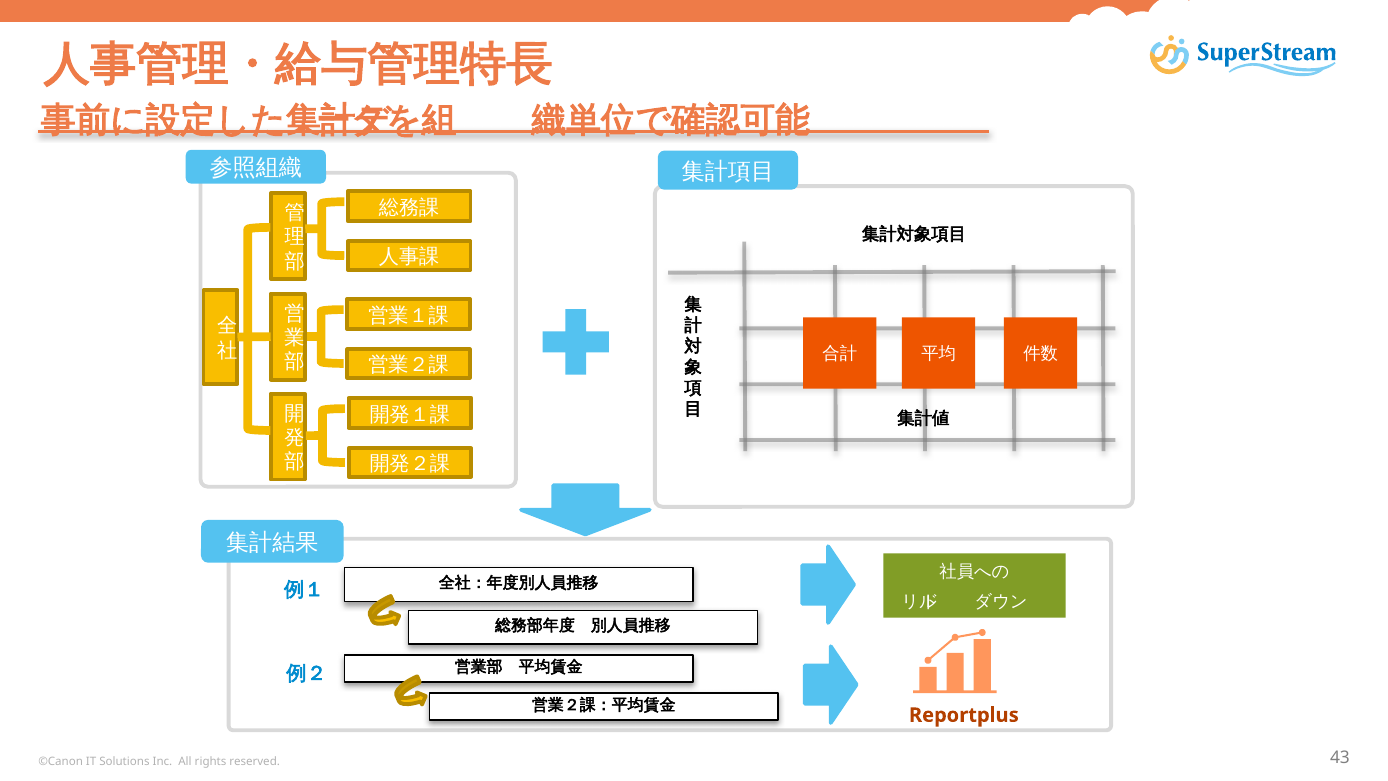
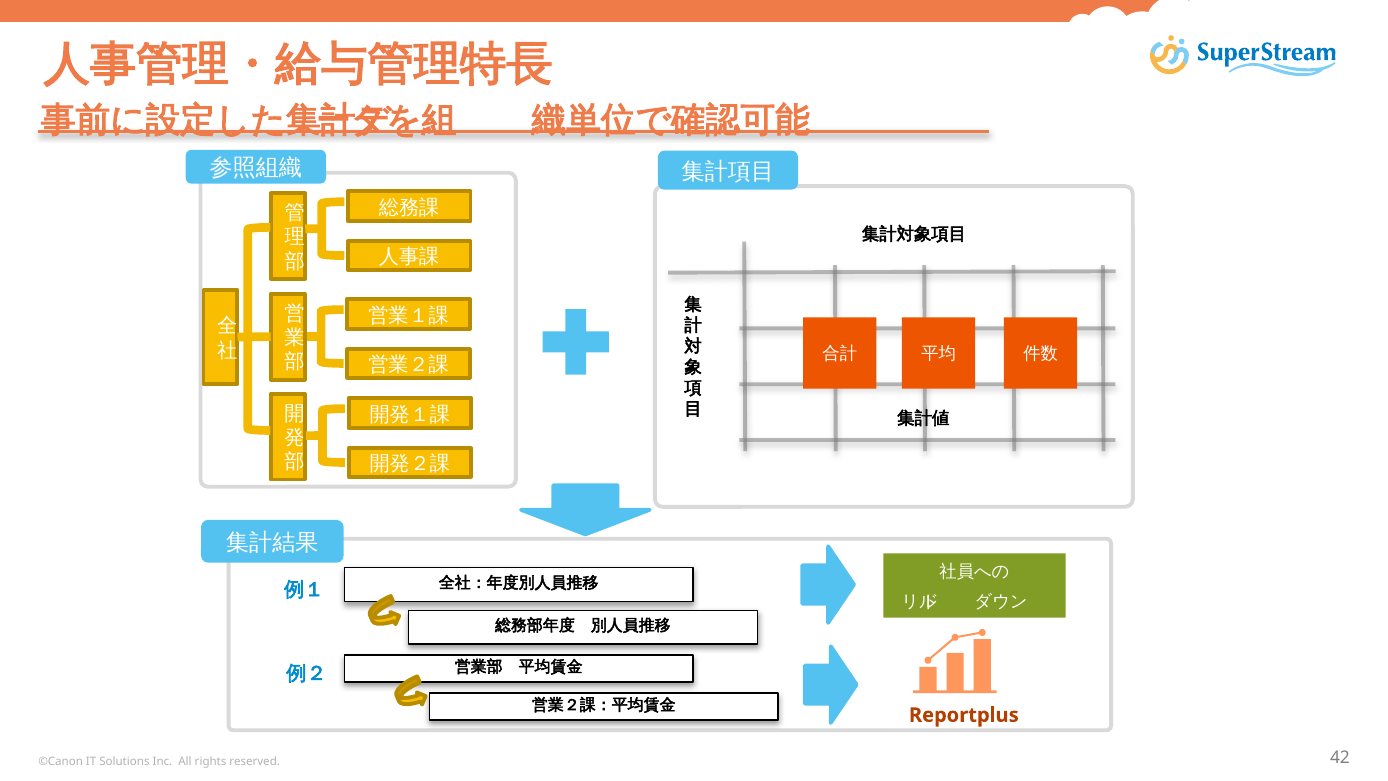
43: 43 -> 42
